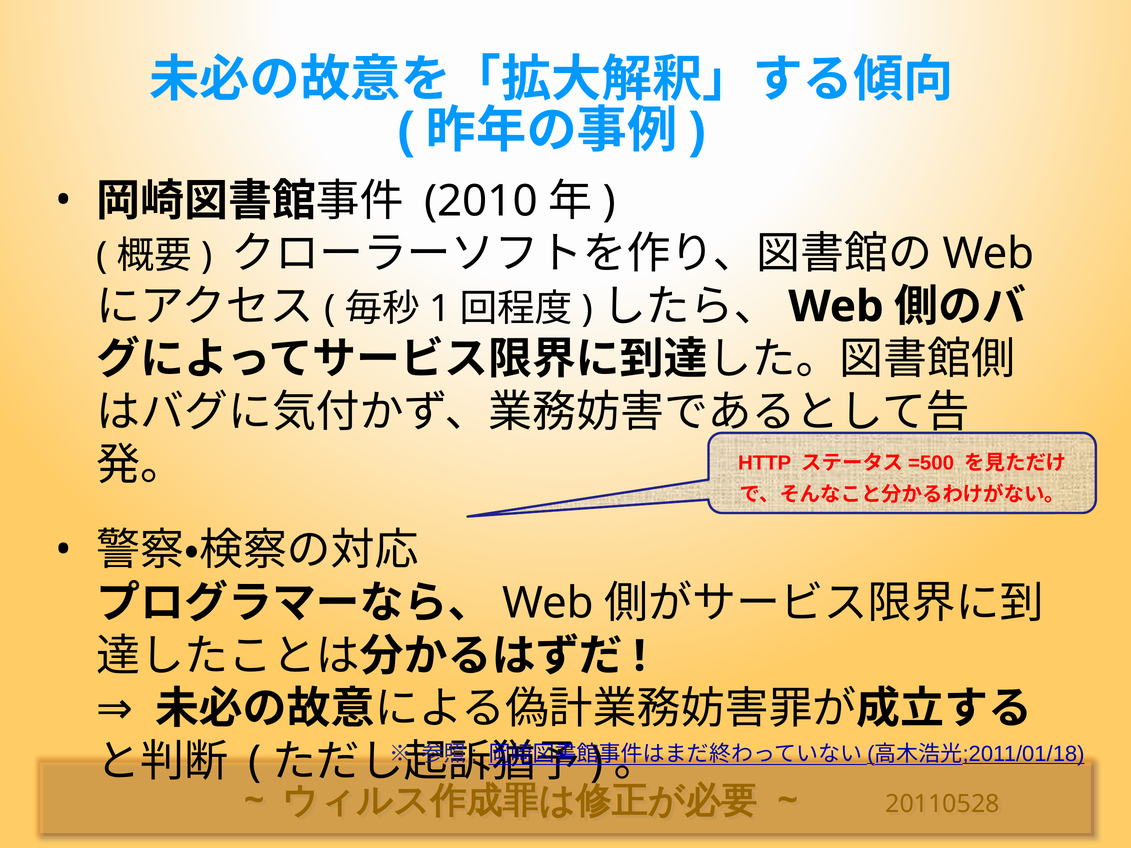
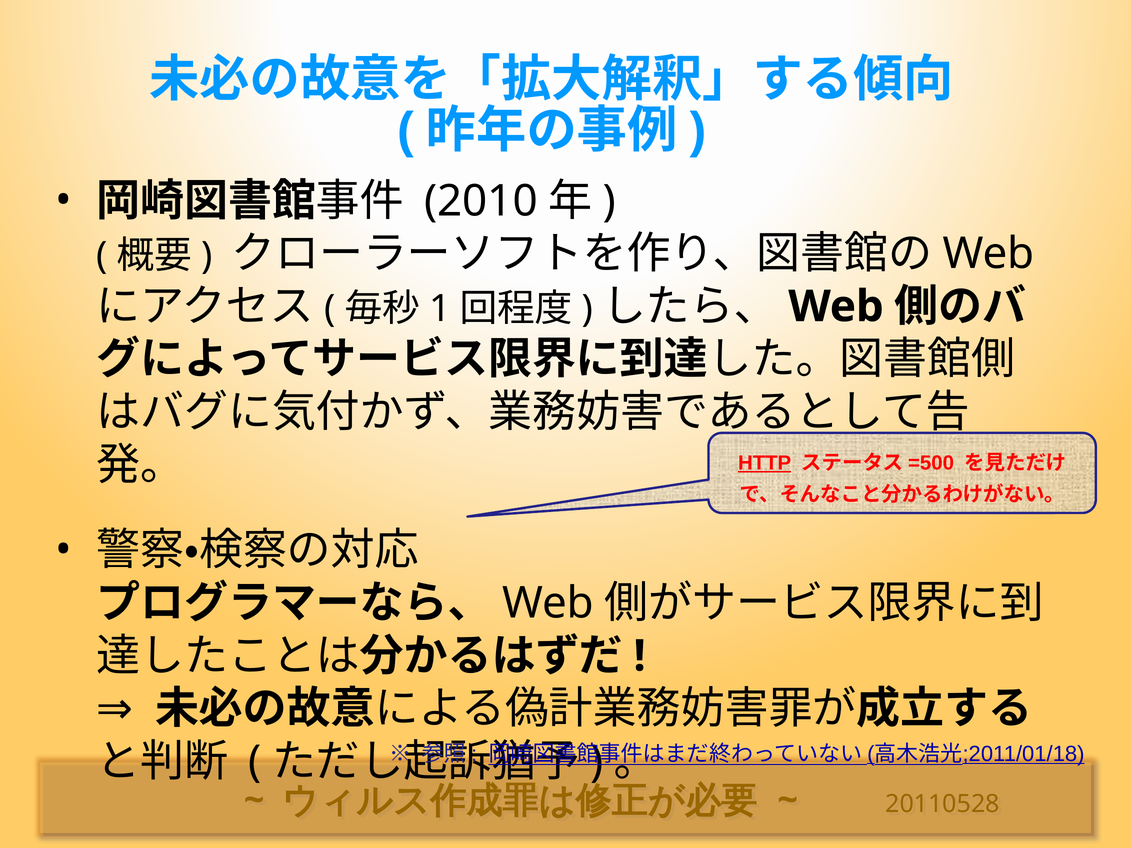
HTTP underline: none -> present
